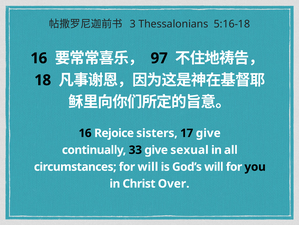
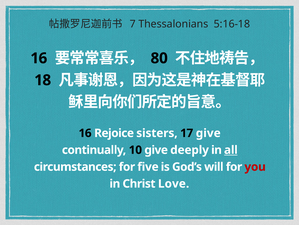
3: 3 -> 7
97: 97 -> 80
33: 33 -> 10
sexual: sexual -> deeply
all underline: none -> present
for will: will -> five
you colour: black -> red
Over: Over -> Love
